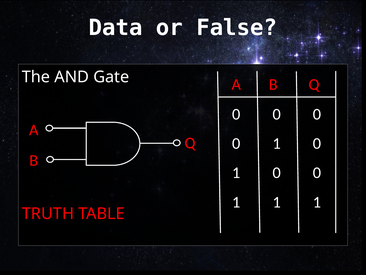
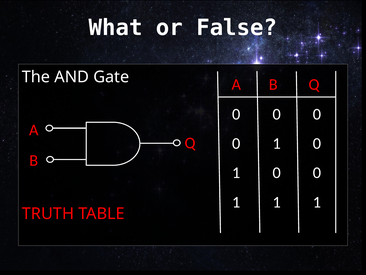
Data: Data -> What
